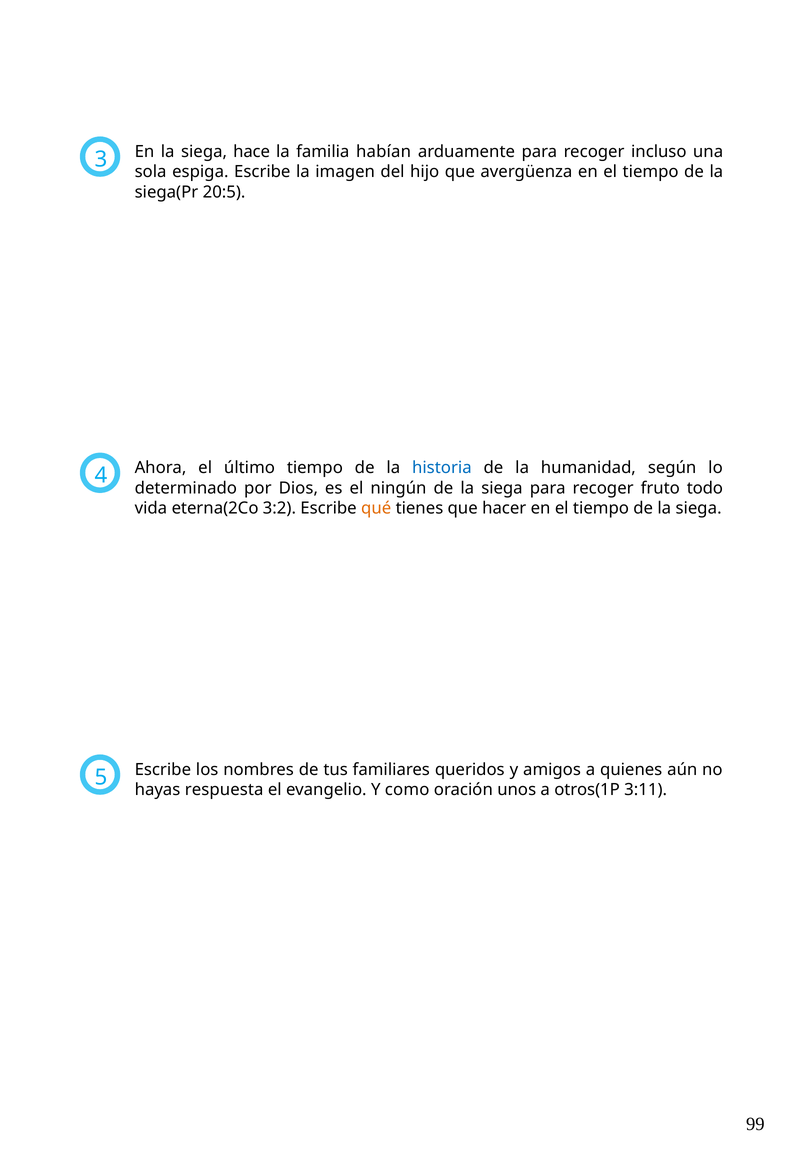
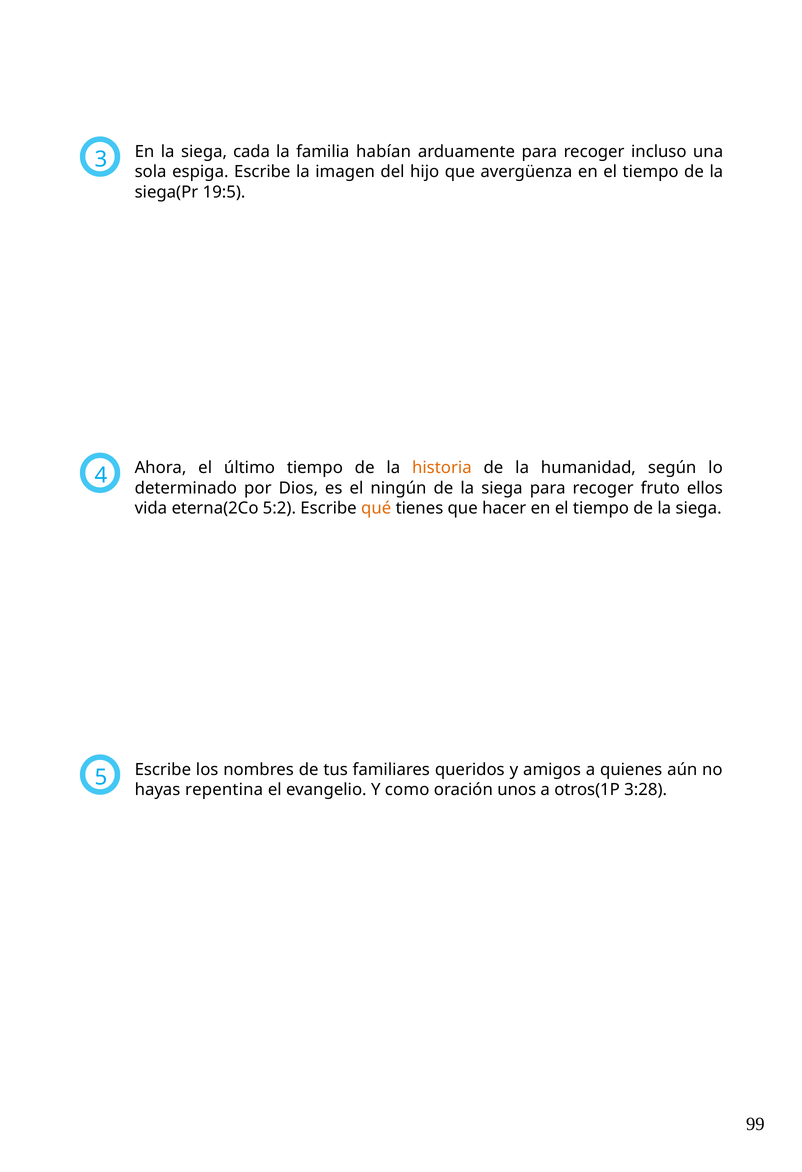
hace: hace -> cada
20:5: 20:5 -> 19:5
historia colour: blue -> orange
todo: todo -> ellos
3:2: 3:2 -> 5:2
respuesta: respuesta -> repentina
3:11: 3:11 -> 3:28
